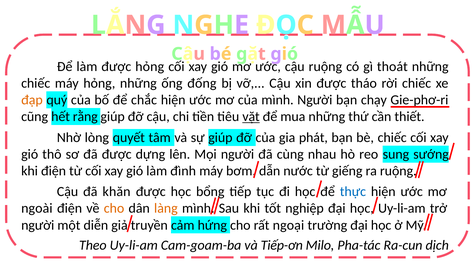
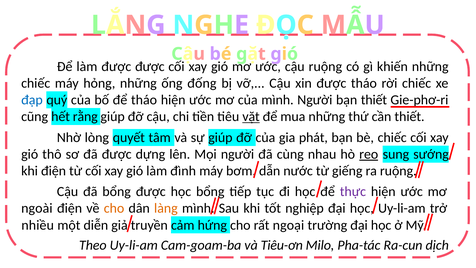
được hỏng: hỏng -> được
thoát: thoát -> khiến
đạp colour: orange -> blue
để chắc: chắc -> tháo
bạn chạy: chạy -> thiết
reo underline: none -> present
đã khăn: khăn -> bổng
thực colour: blue -> purple
người at (38, 225): người -> nhiều
Tiếp-ơn: Tiếp-ơn -> Tiêu-ơn
